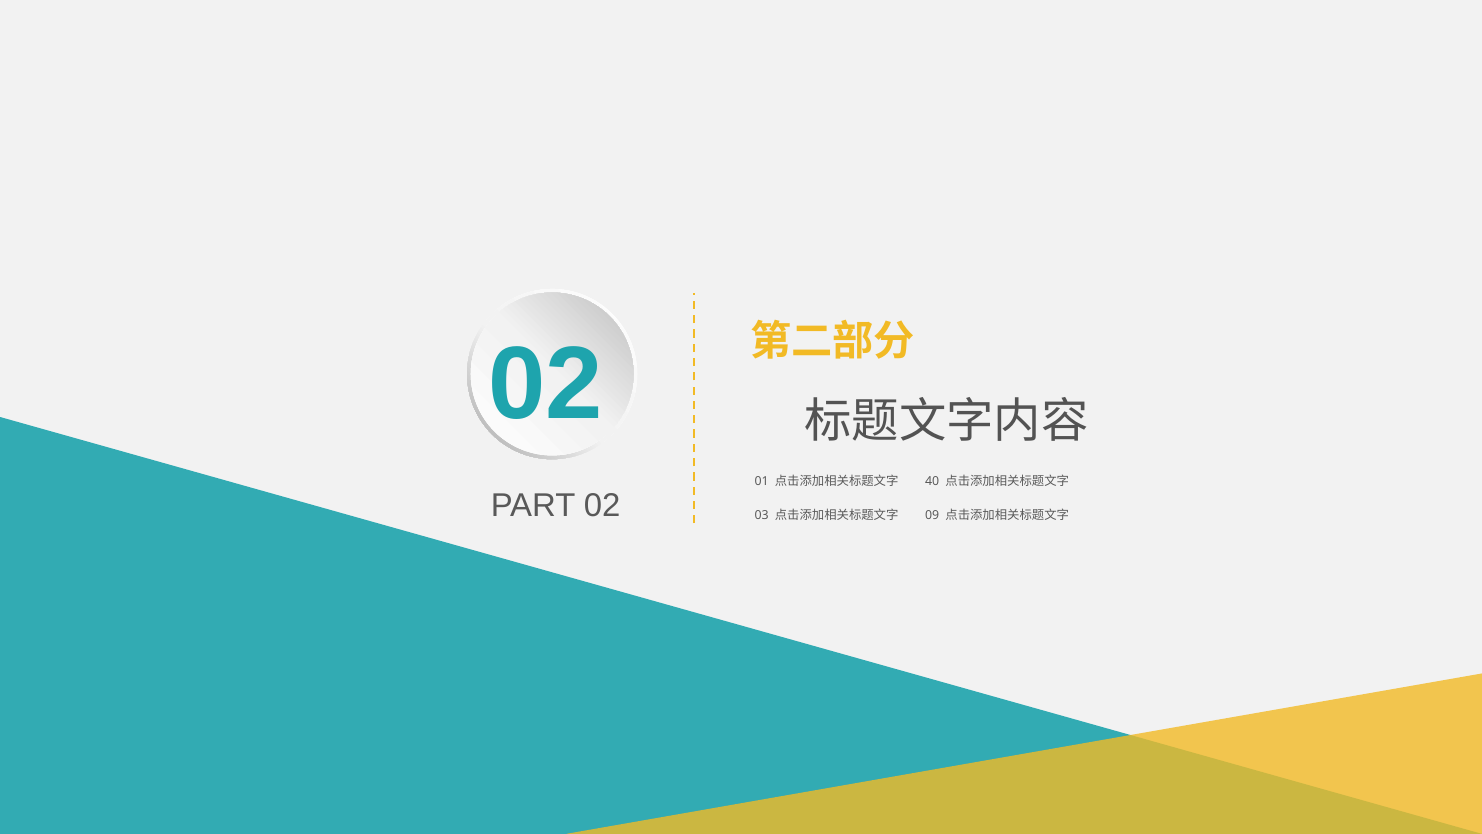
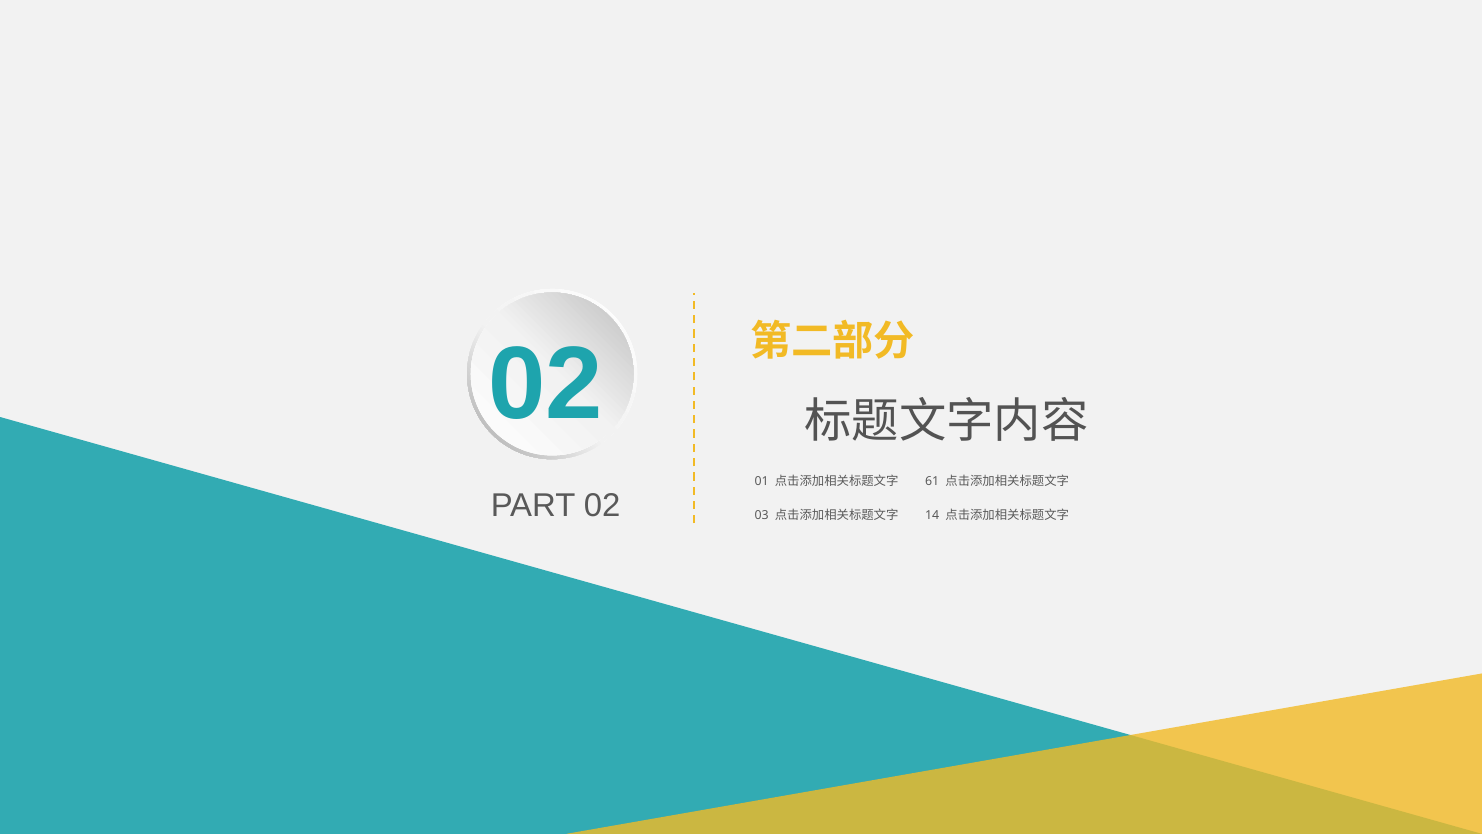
40: 40 -> 61
09: 09 -> 14
